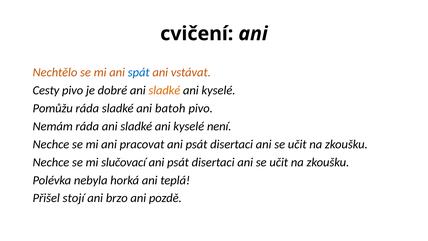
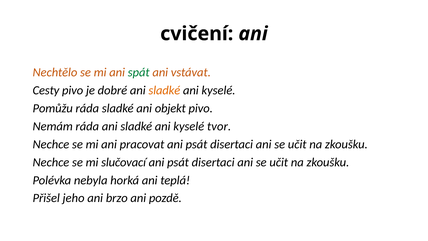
spát colour: blue -> green
batoh: batoh -> objekt
není: není -> tvor
stojí: stojí -> jeho
